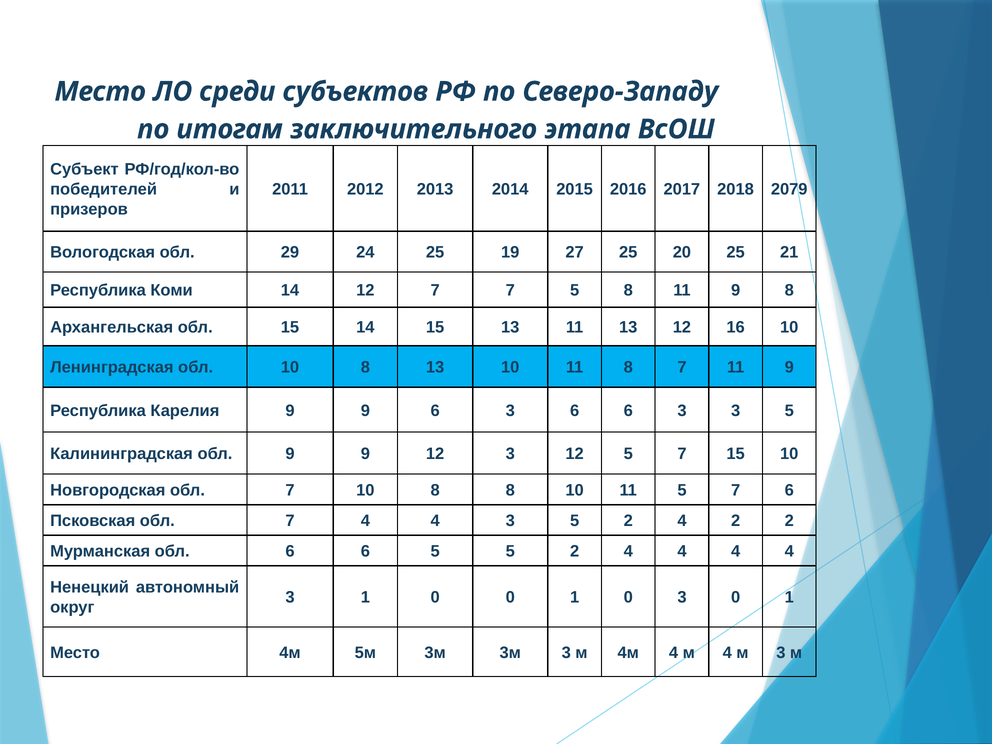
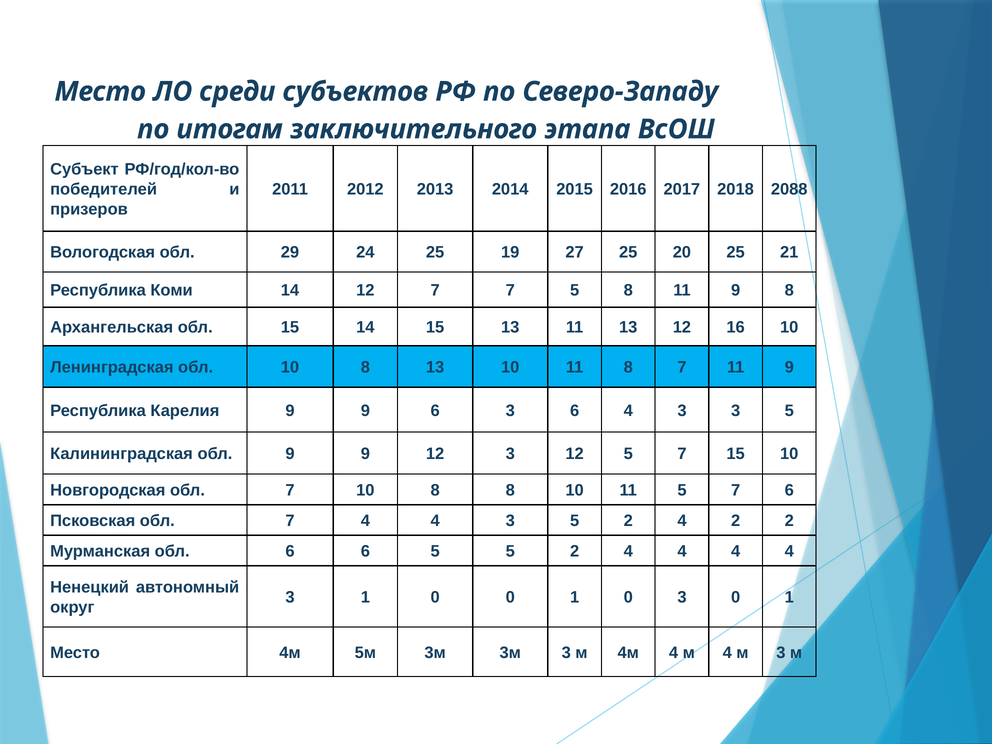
2079: 2079 -> 2088
3 6 6: 6 -> 4
